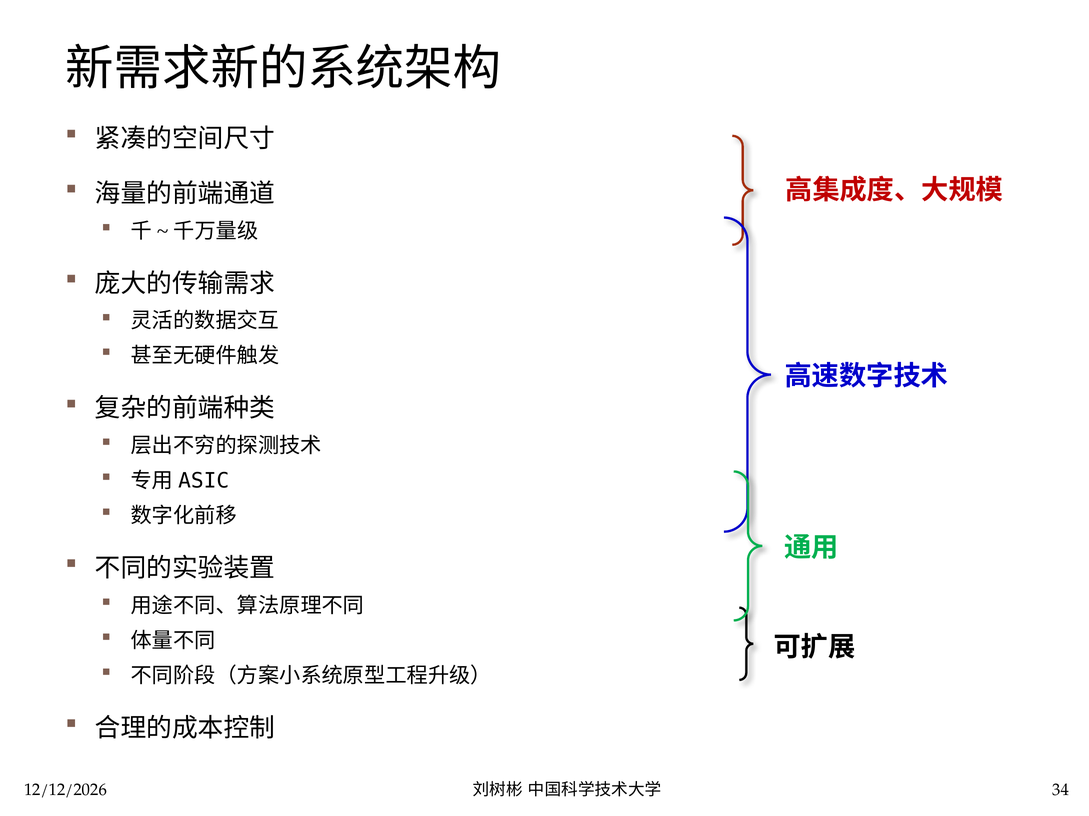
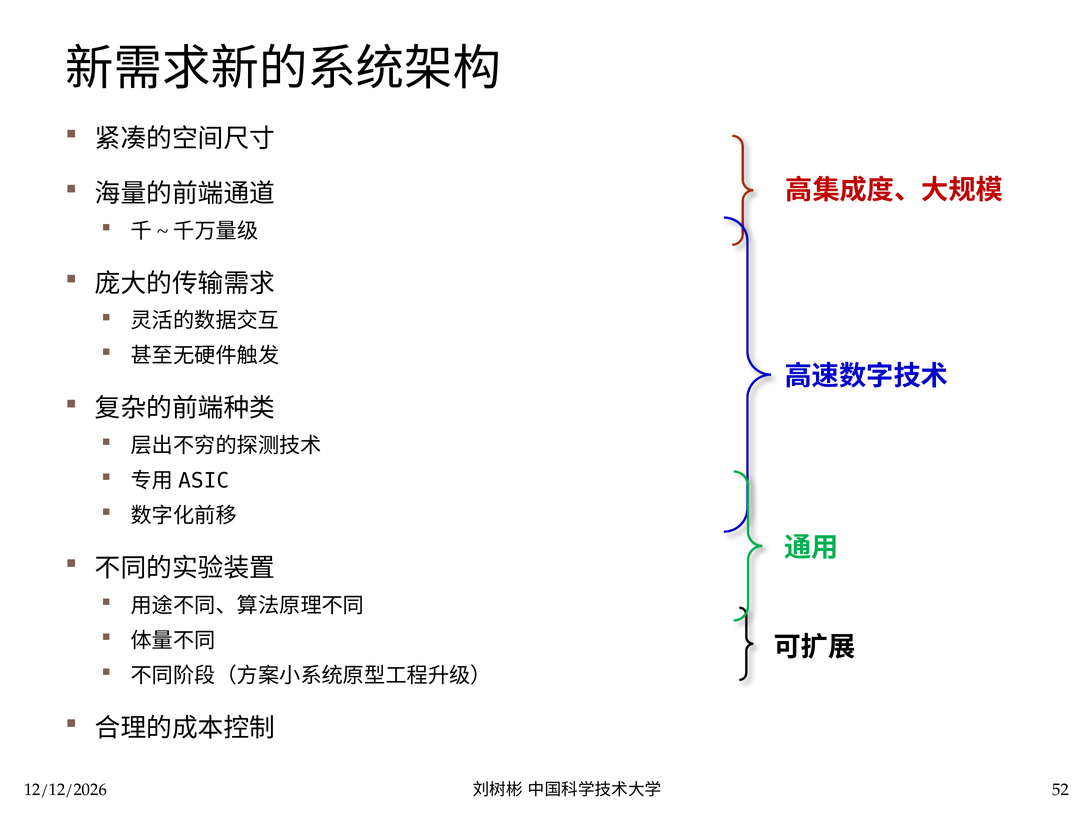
34: 34 -> 52
